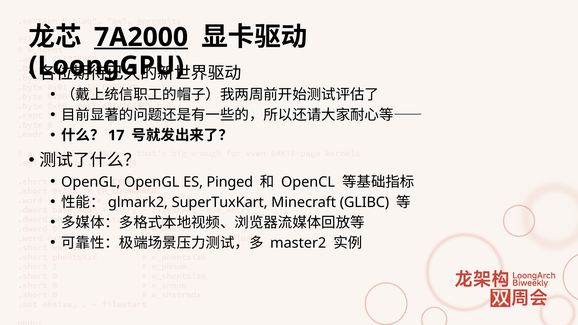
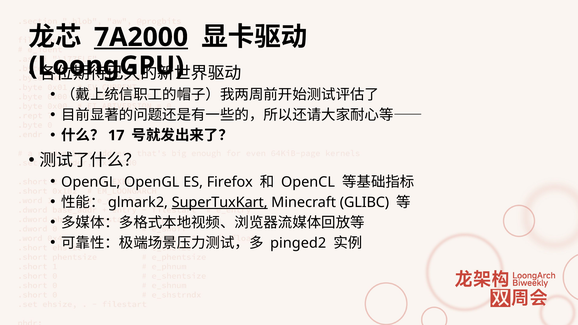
Pinged: Pinged -> Firefox
SuperTuxKart underline: none -> present
master2: master2 -> pinged2
